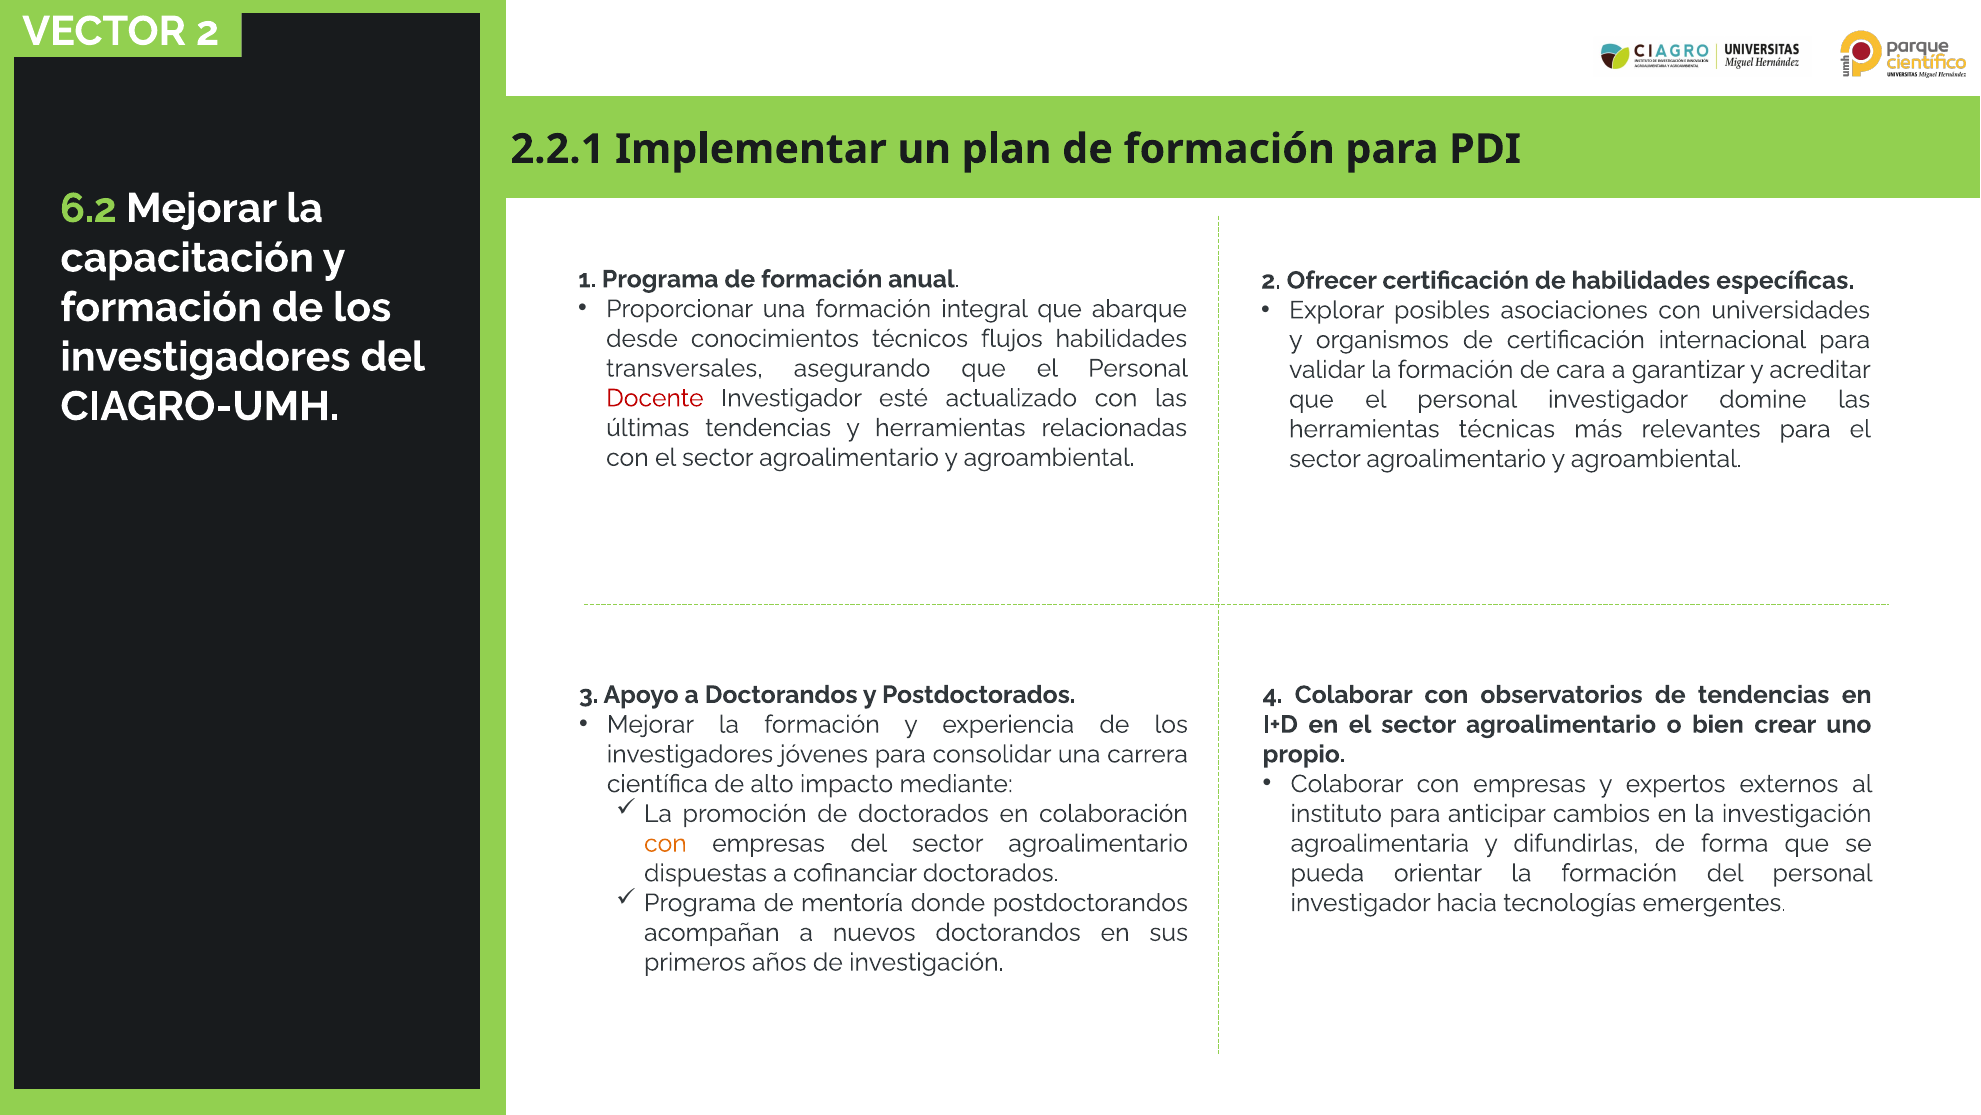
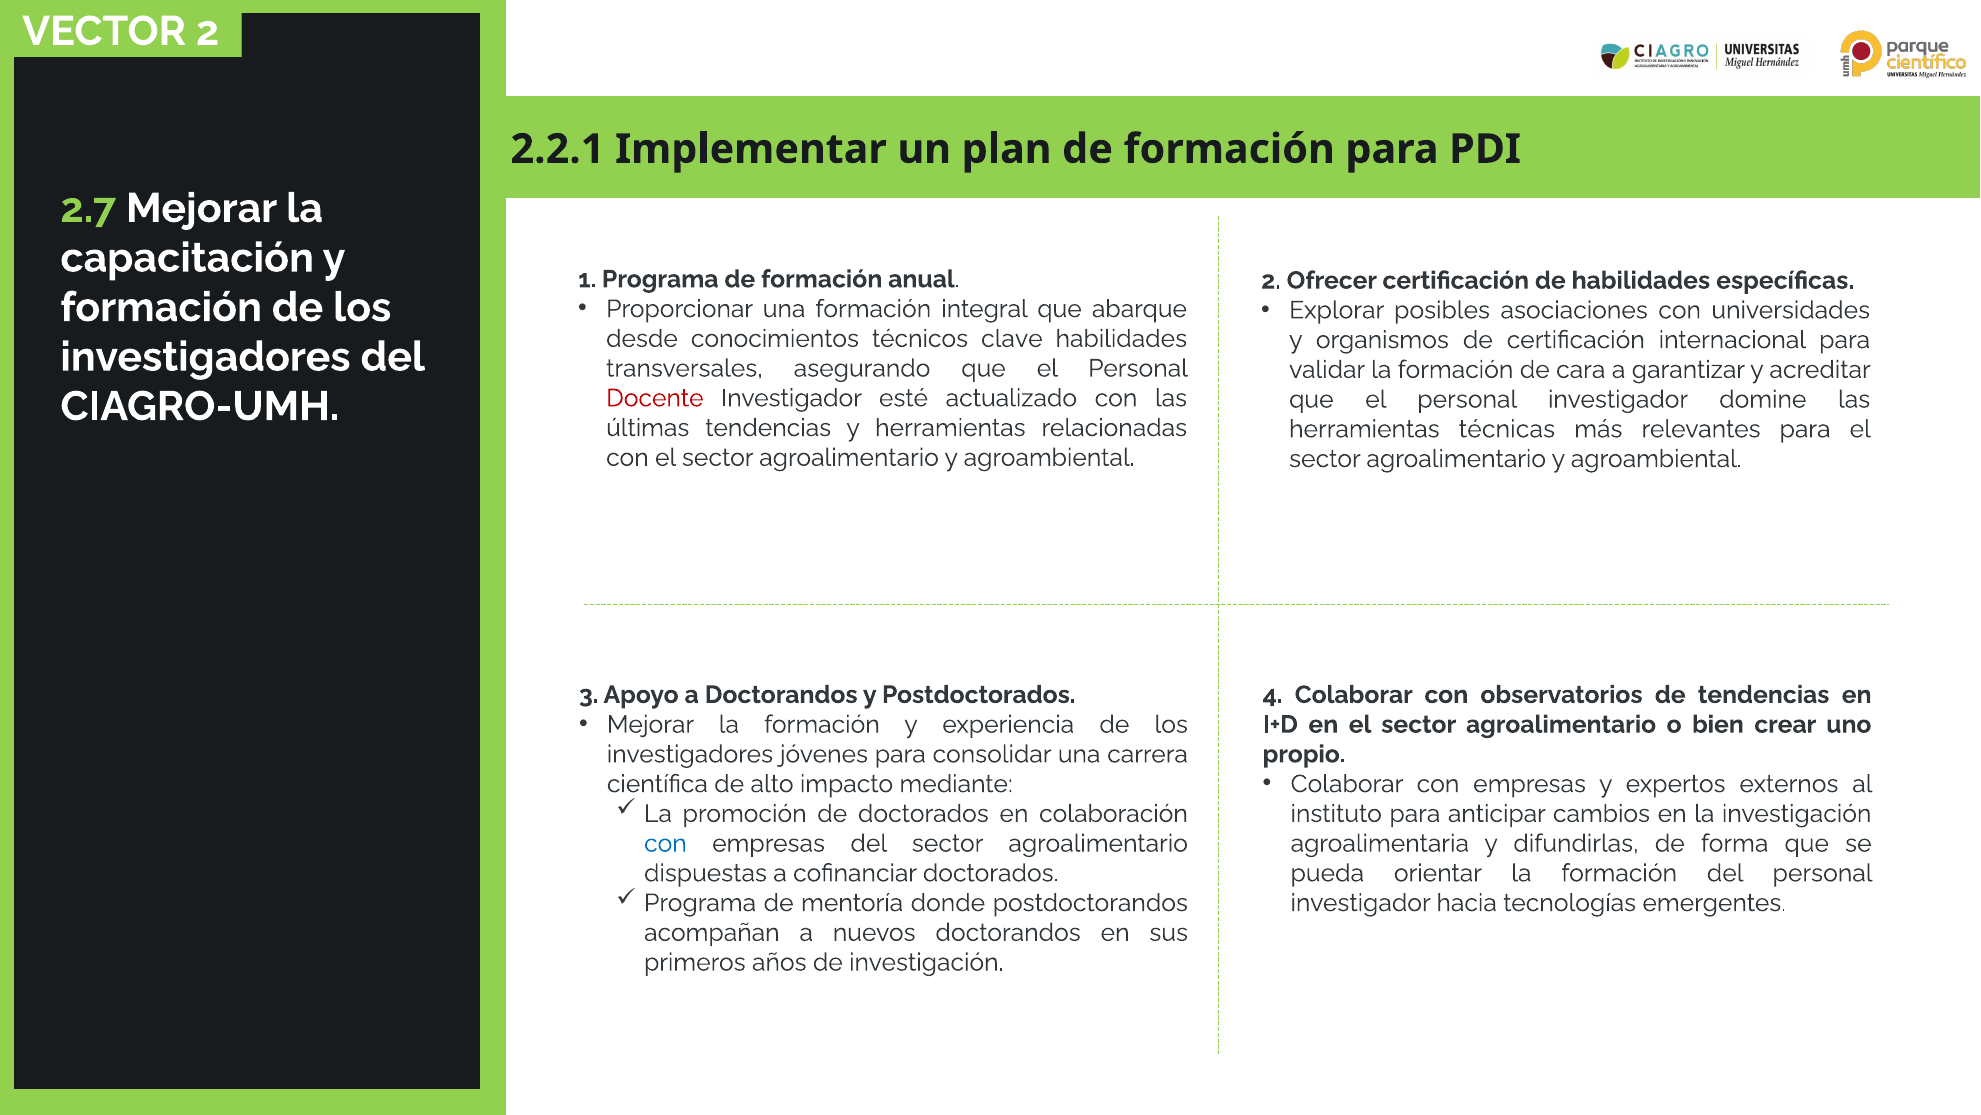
6.2: 6.2 -> 2.7
flujos: flujos -> clave
con at (665, 843) colour: orange -> blue
